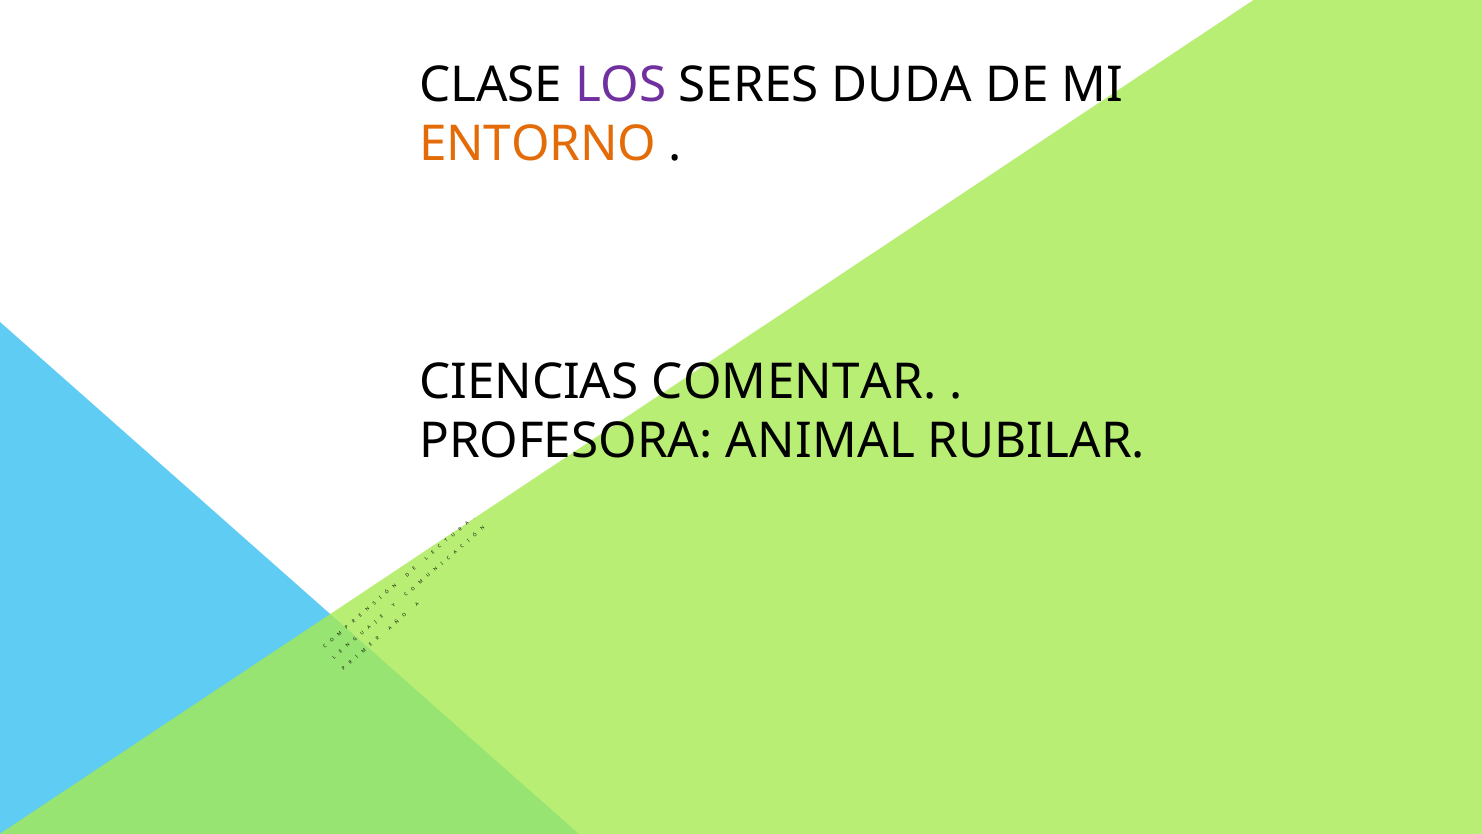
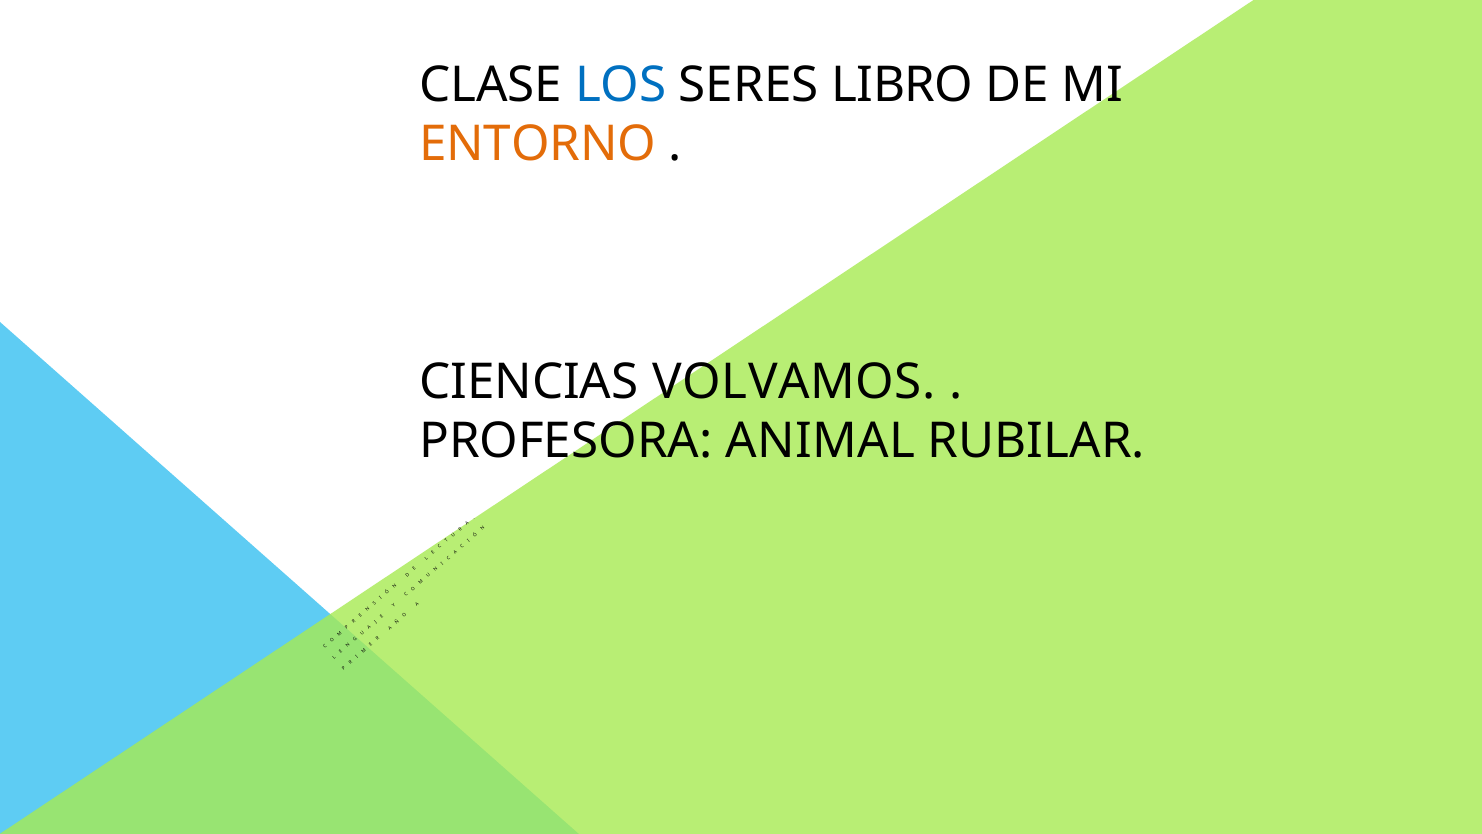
LOS colour: purple -> blue
DUDA: DUDA -> LIBRO
COMENTAR: COMENTAR -> VOLVAMOS
